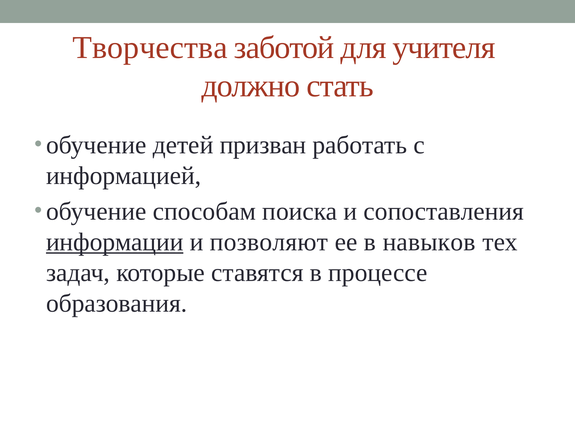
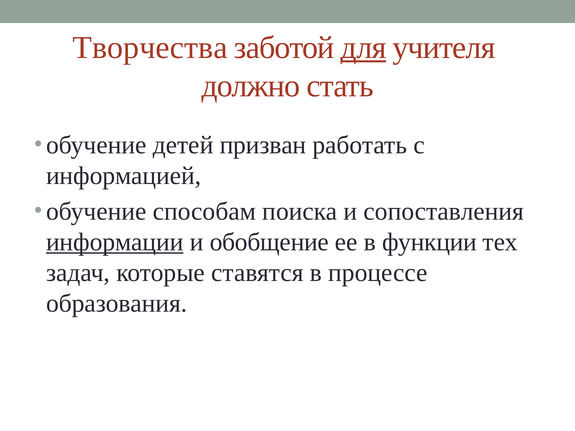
для underline: none -> present
позволяют: позволяют -> обобщение
навыков: навыков -> функции
